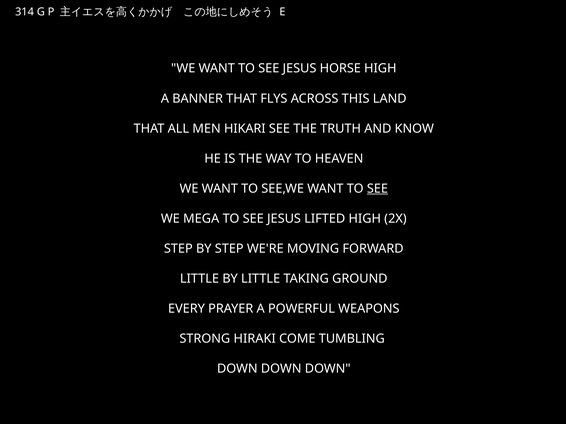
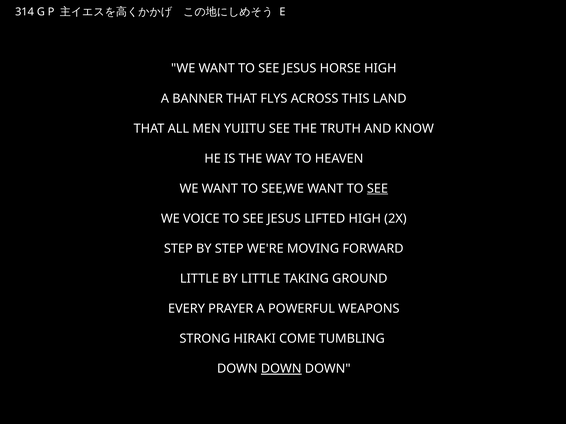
HIKARI: HIKARI -> YUIITU
MEGA: MEGA -> VOICE
DOWN at (281, 369) underline: none -> present
